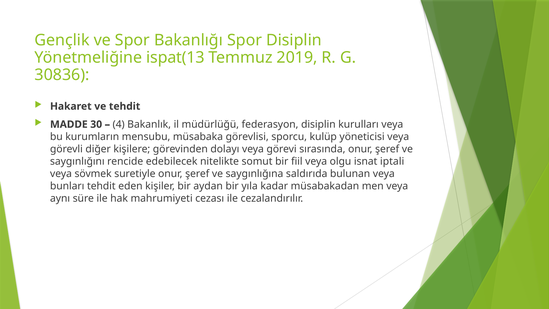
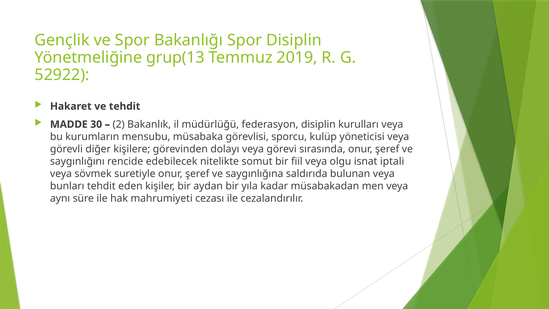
ispat(13: ispat(13 -> grup(13
30836: 30836 -> 52922
4: 4 -> 2
